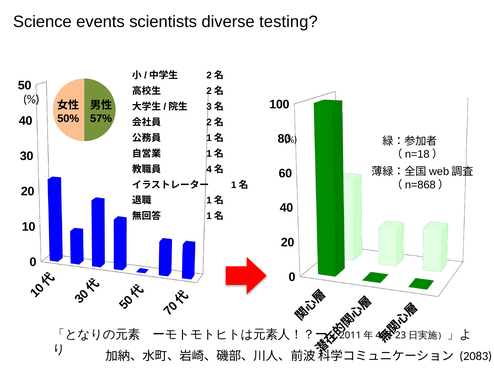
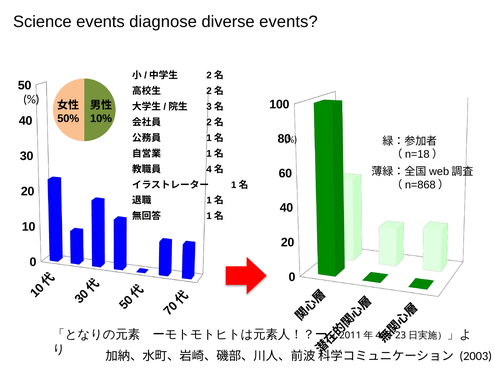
scientists: scientists -> diagnose
diverse testing: testing -> events
57%: 57% -> 10%
2083: 2083 -> 2003
